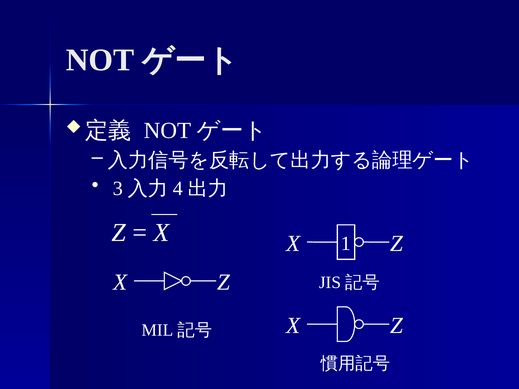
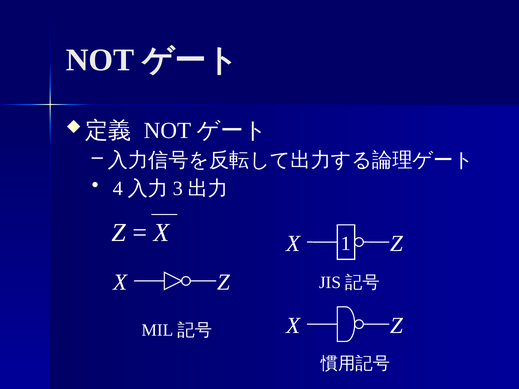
3: 3 -> 4
4: 4 -> 3
